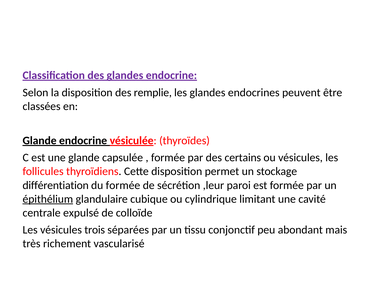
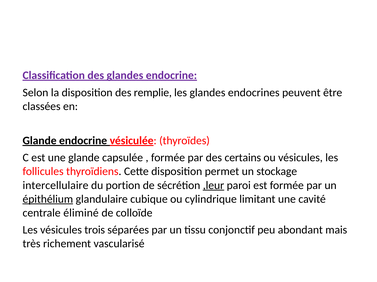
différentiation: différentiation -> intercellulaire
du formée: formée -> portion
,leur underline: none -> present
expulsé: expulsé -> éliminé
